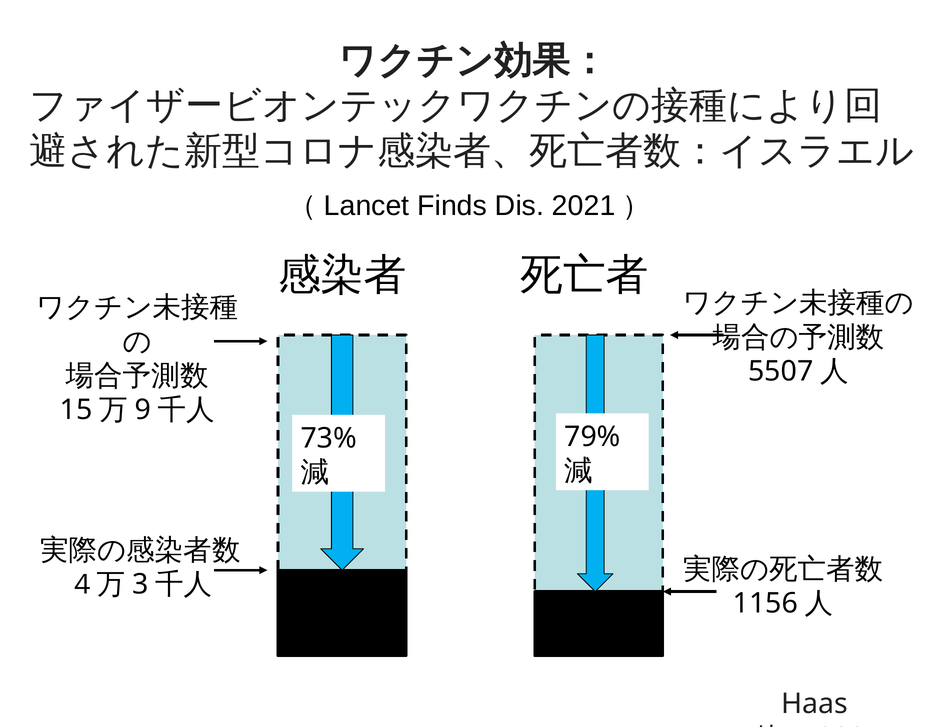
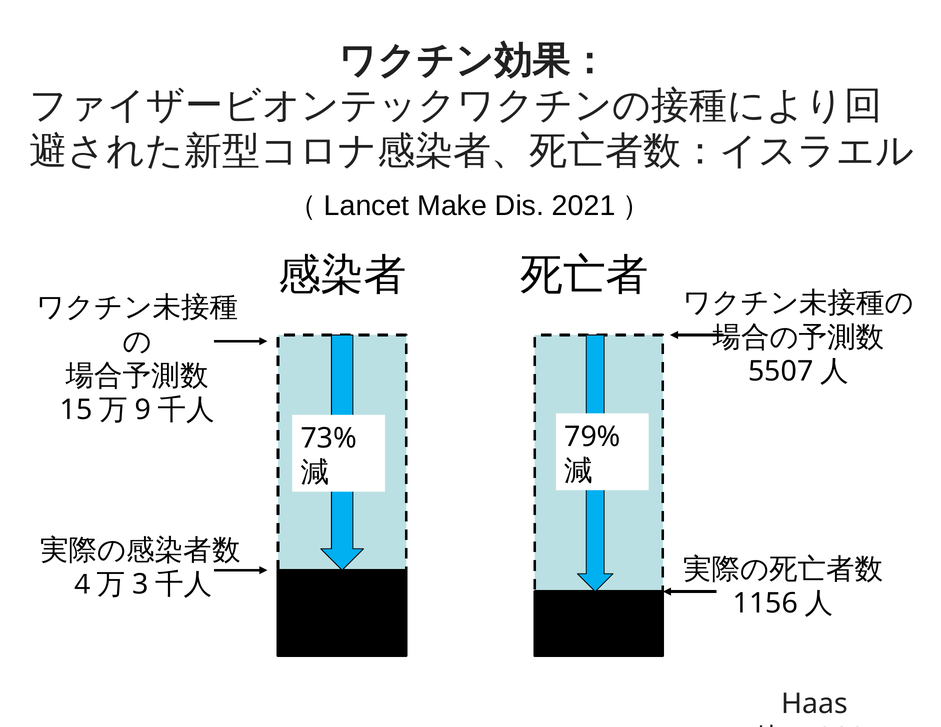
Finds: Finds -> Make
